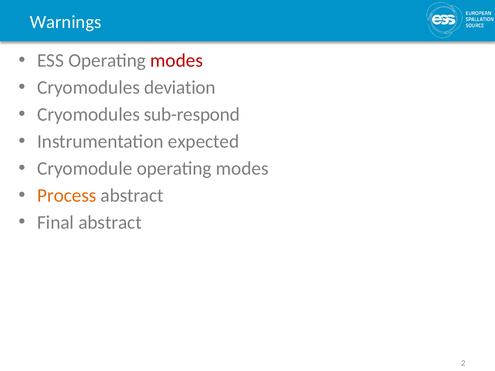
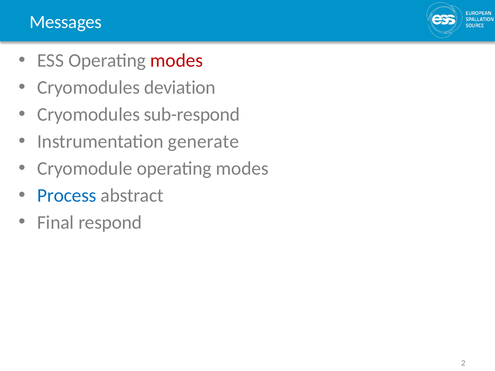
Warnings: Warnings -> Messages
expected: expected -> generate
Process colour: orange -> blue
Final abstract: abstract -> respond
